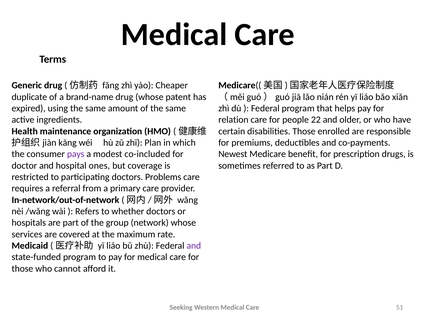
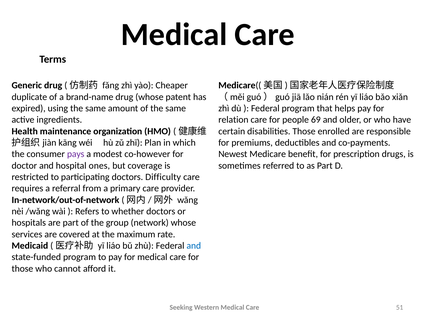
22: 22 -> 69
co-included: co-included -> co-however
Problems: Problems -> Difficulty
and at (194, 246) colour: purple -> blue
